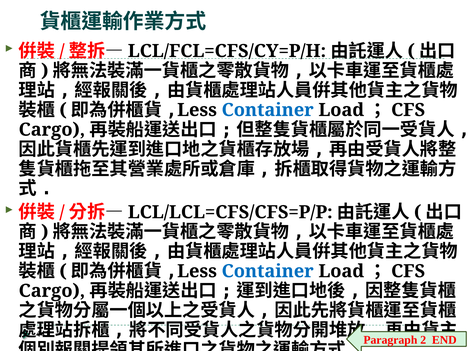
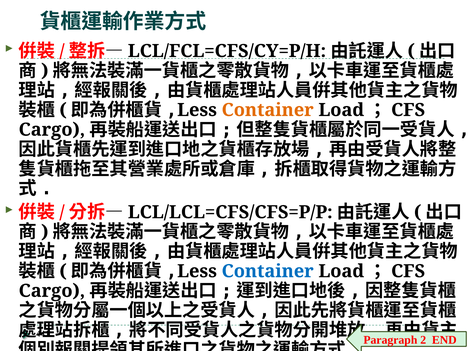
Container at (268, 110) colour: blue -> orange
